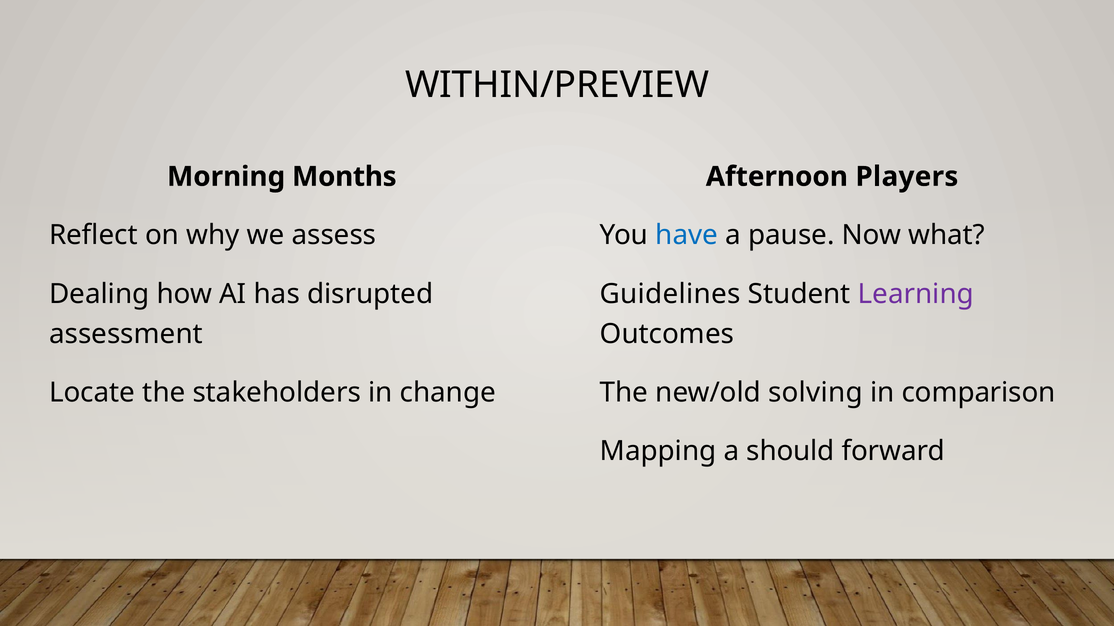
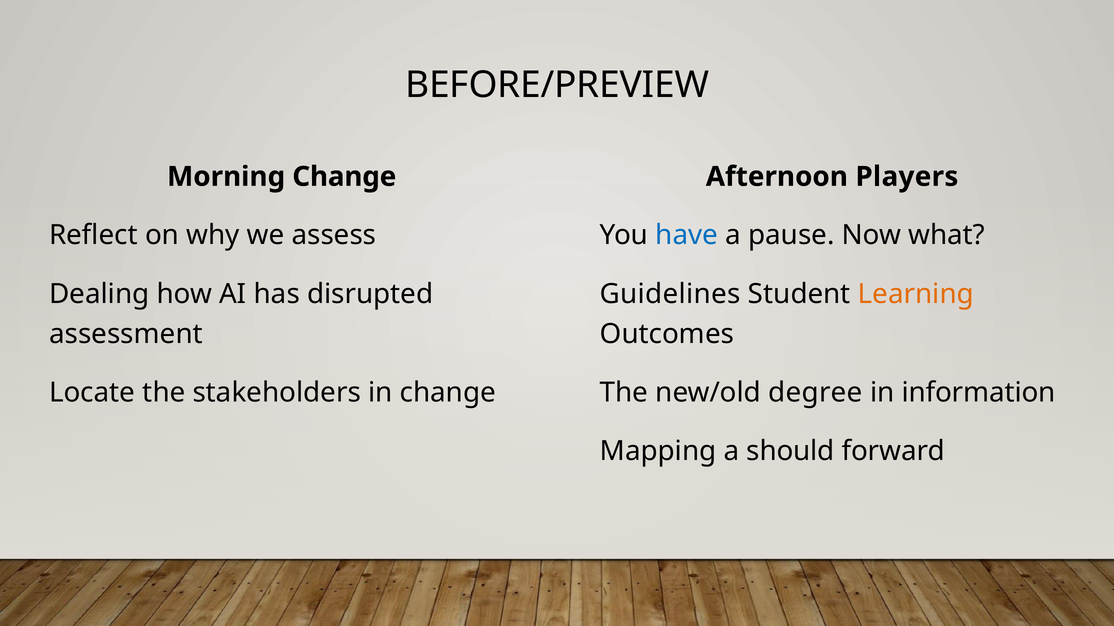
WITHIN/PREVIEW: WITHIN/PREVIEW -> BEFORE/PREVIEW
Morning Months: Months -> Change
Learning colour: purple -> orange
solving: solving -> degree
comparison: comparison -> information
